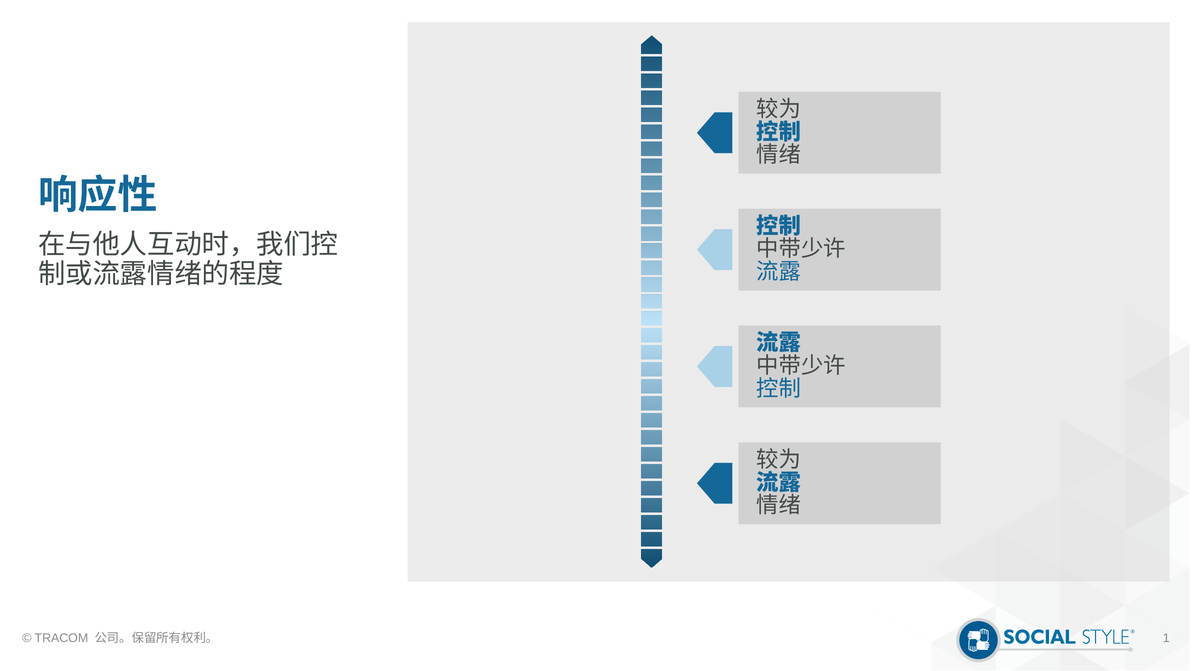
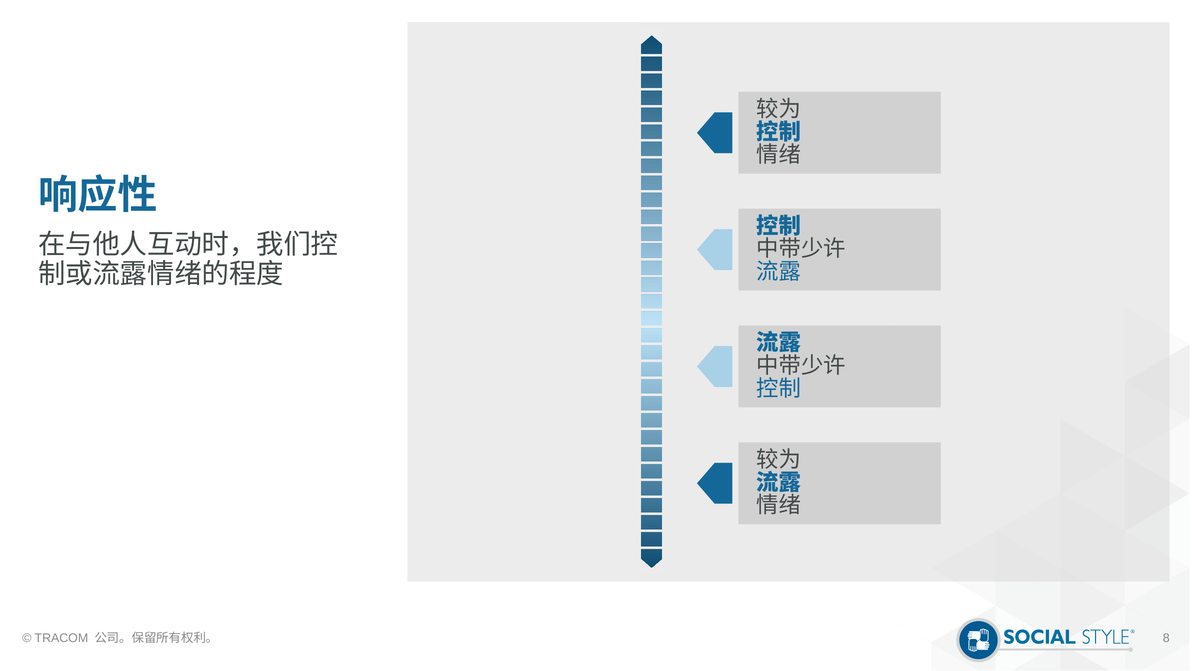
1: 1 -> 8
